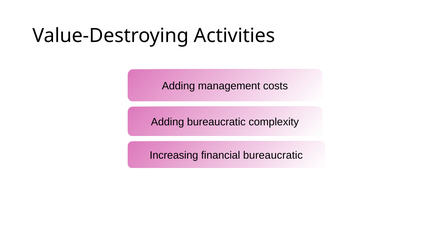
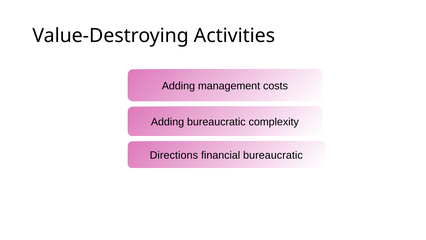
Increasing: Increasing -> Directions
